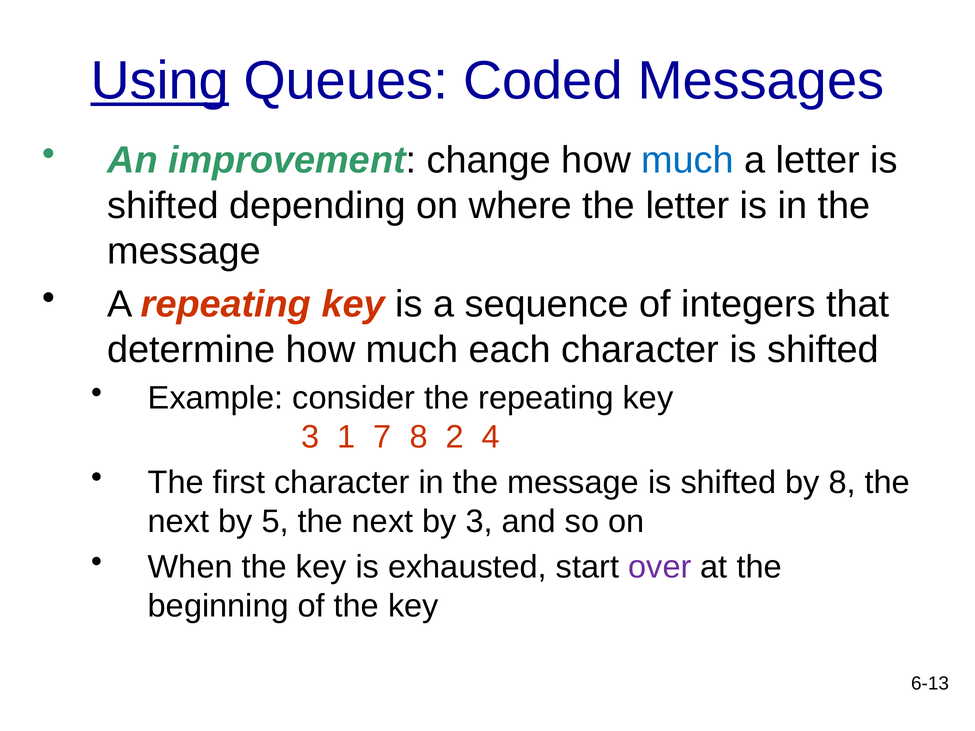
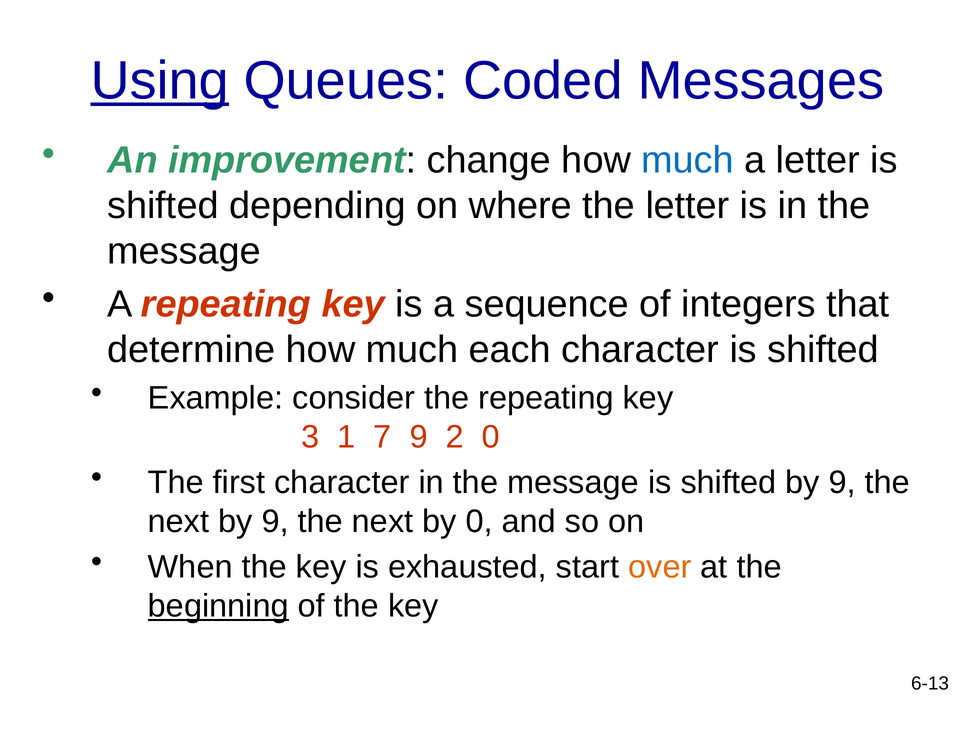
7 8: 8 -> 9
2 4: 4 -> 0
shifted by 8: 8 -> 9
next by 5: 5 -> 9
by 3: 3 -> 0
over colour: purple -> orange
beginning underline: none -> present
